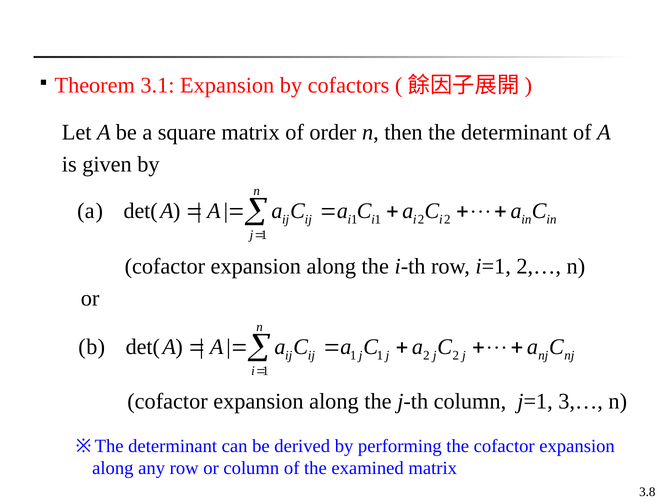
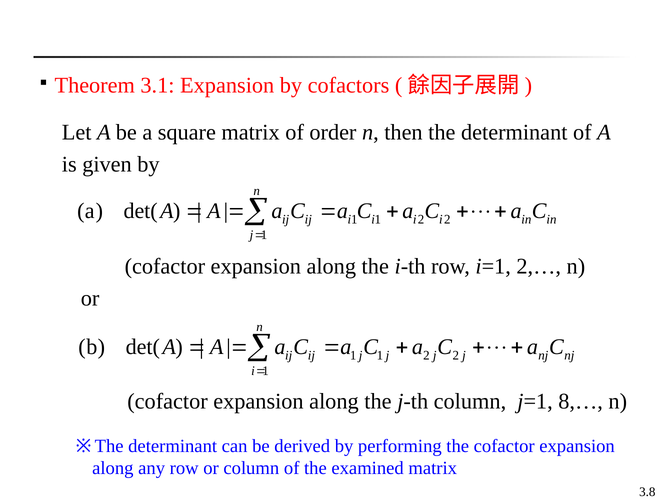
3,…: 3,… -> 8,…
